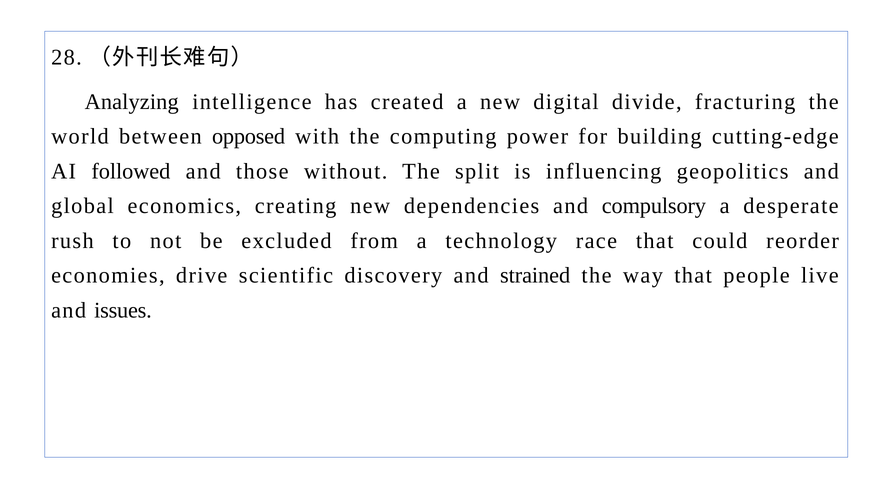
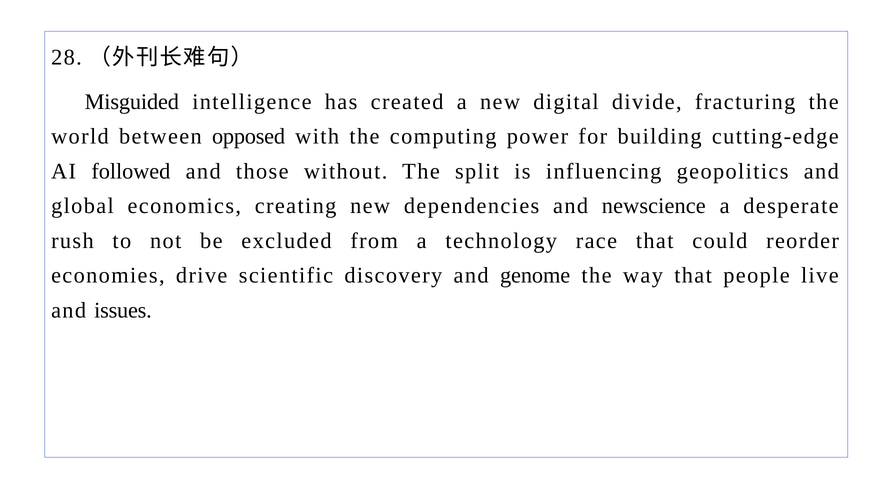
Analyzing: Analyzing -> Misguided
compulsory: compulsory -> newscience
strained: strained -> genome
